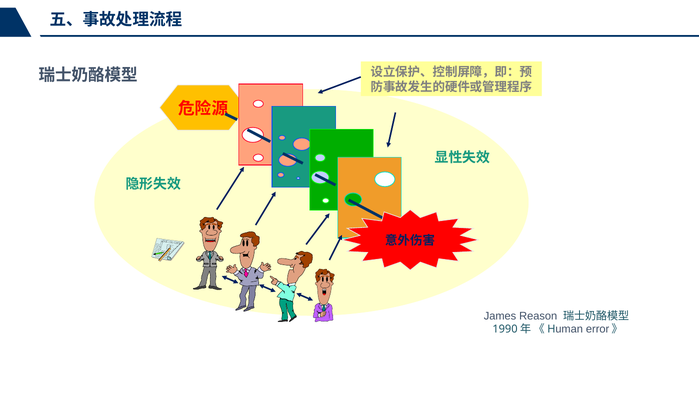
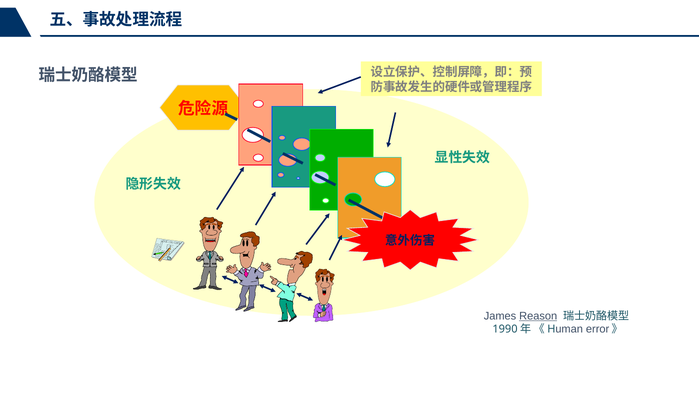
Reason underline: none -> present
